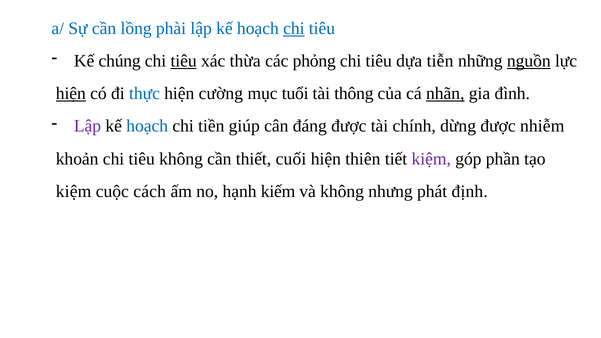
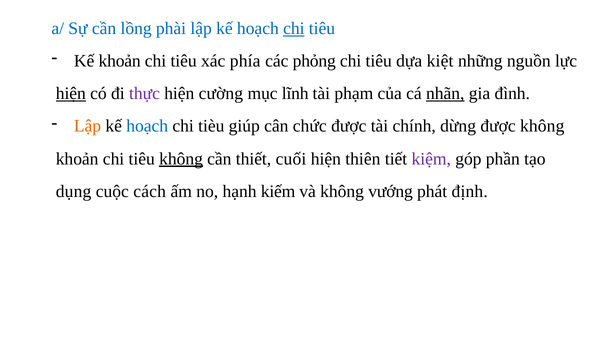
Kế chúng: chúng -> khoản
tiêu at (184, 61) underline: present -> none
thừa: thừa -> phía
tiễn: tiễn -> kiệt
nguồn underline: present -> none
thực colour: blue -> purple
tuổi: tuổi -> lĩnh
thông: thông -> phạm
Lập at (88, 126) colour: purple -> orange
tiền: tiền -> tièu
đáng: đáng -> chức
được nhiễm: nhiễm -> không
không at (181, 159) underline: none -> present
kiệm at (74, 191): kiệm -> dụng
nhưng: nhưng -> vướng
